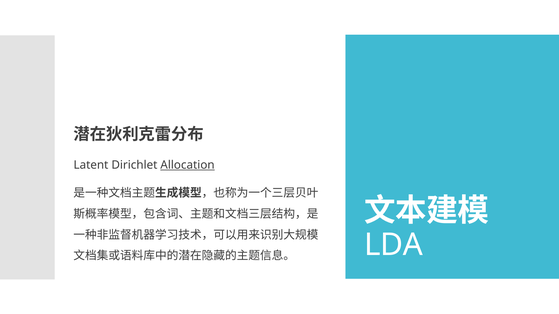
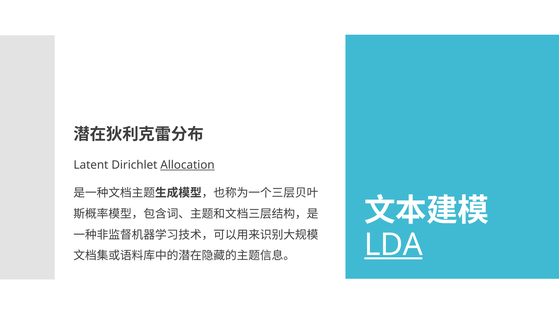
LDA underline: none -> present
